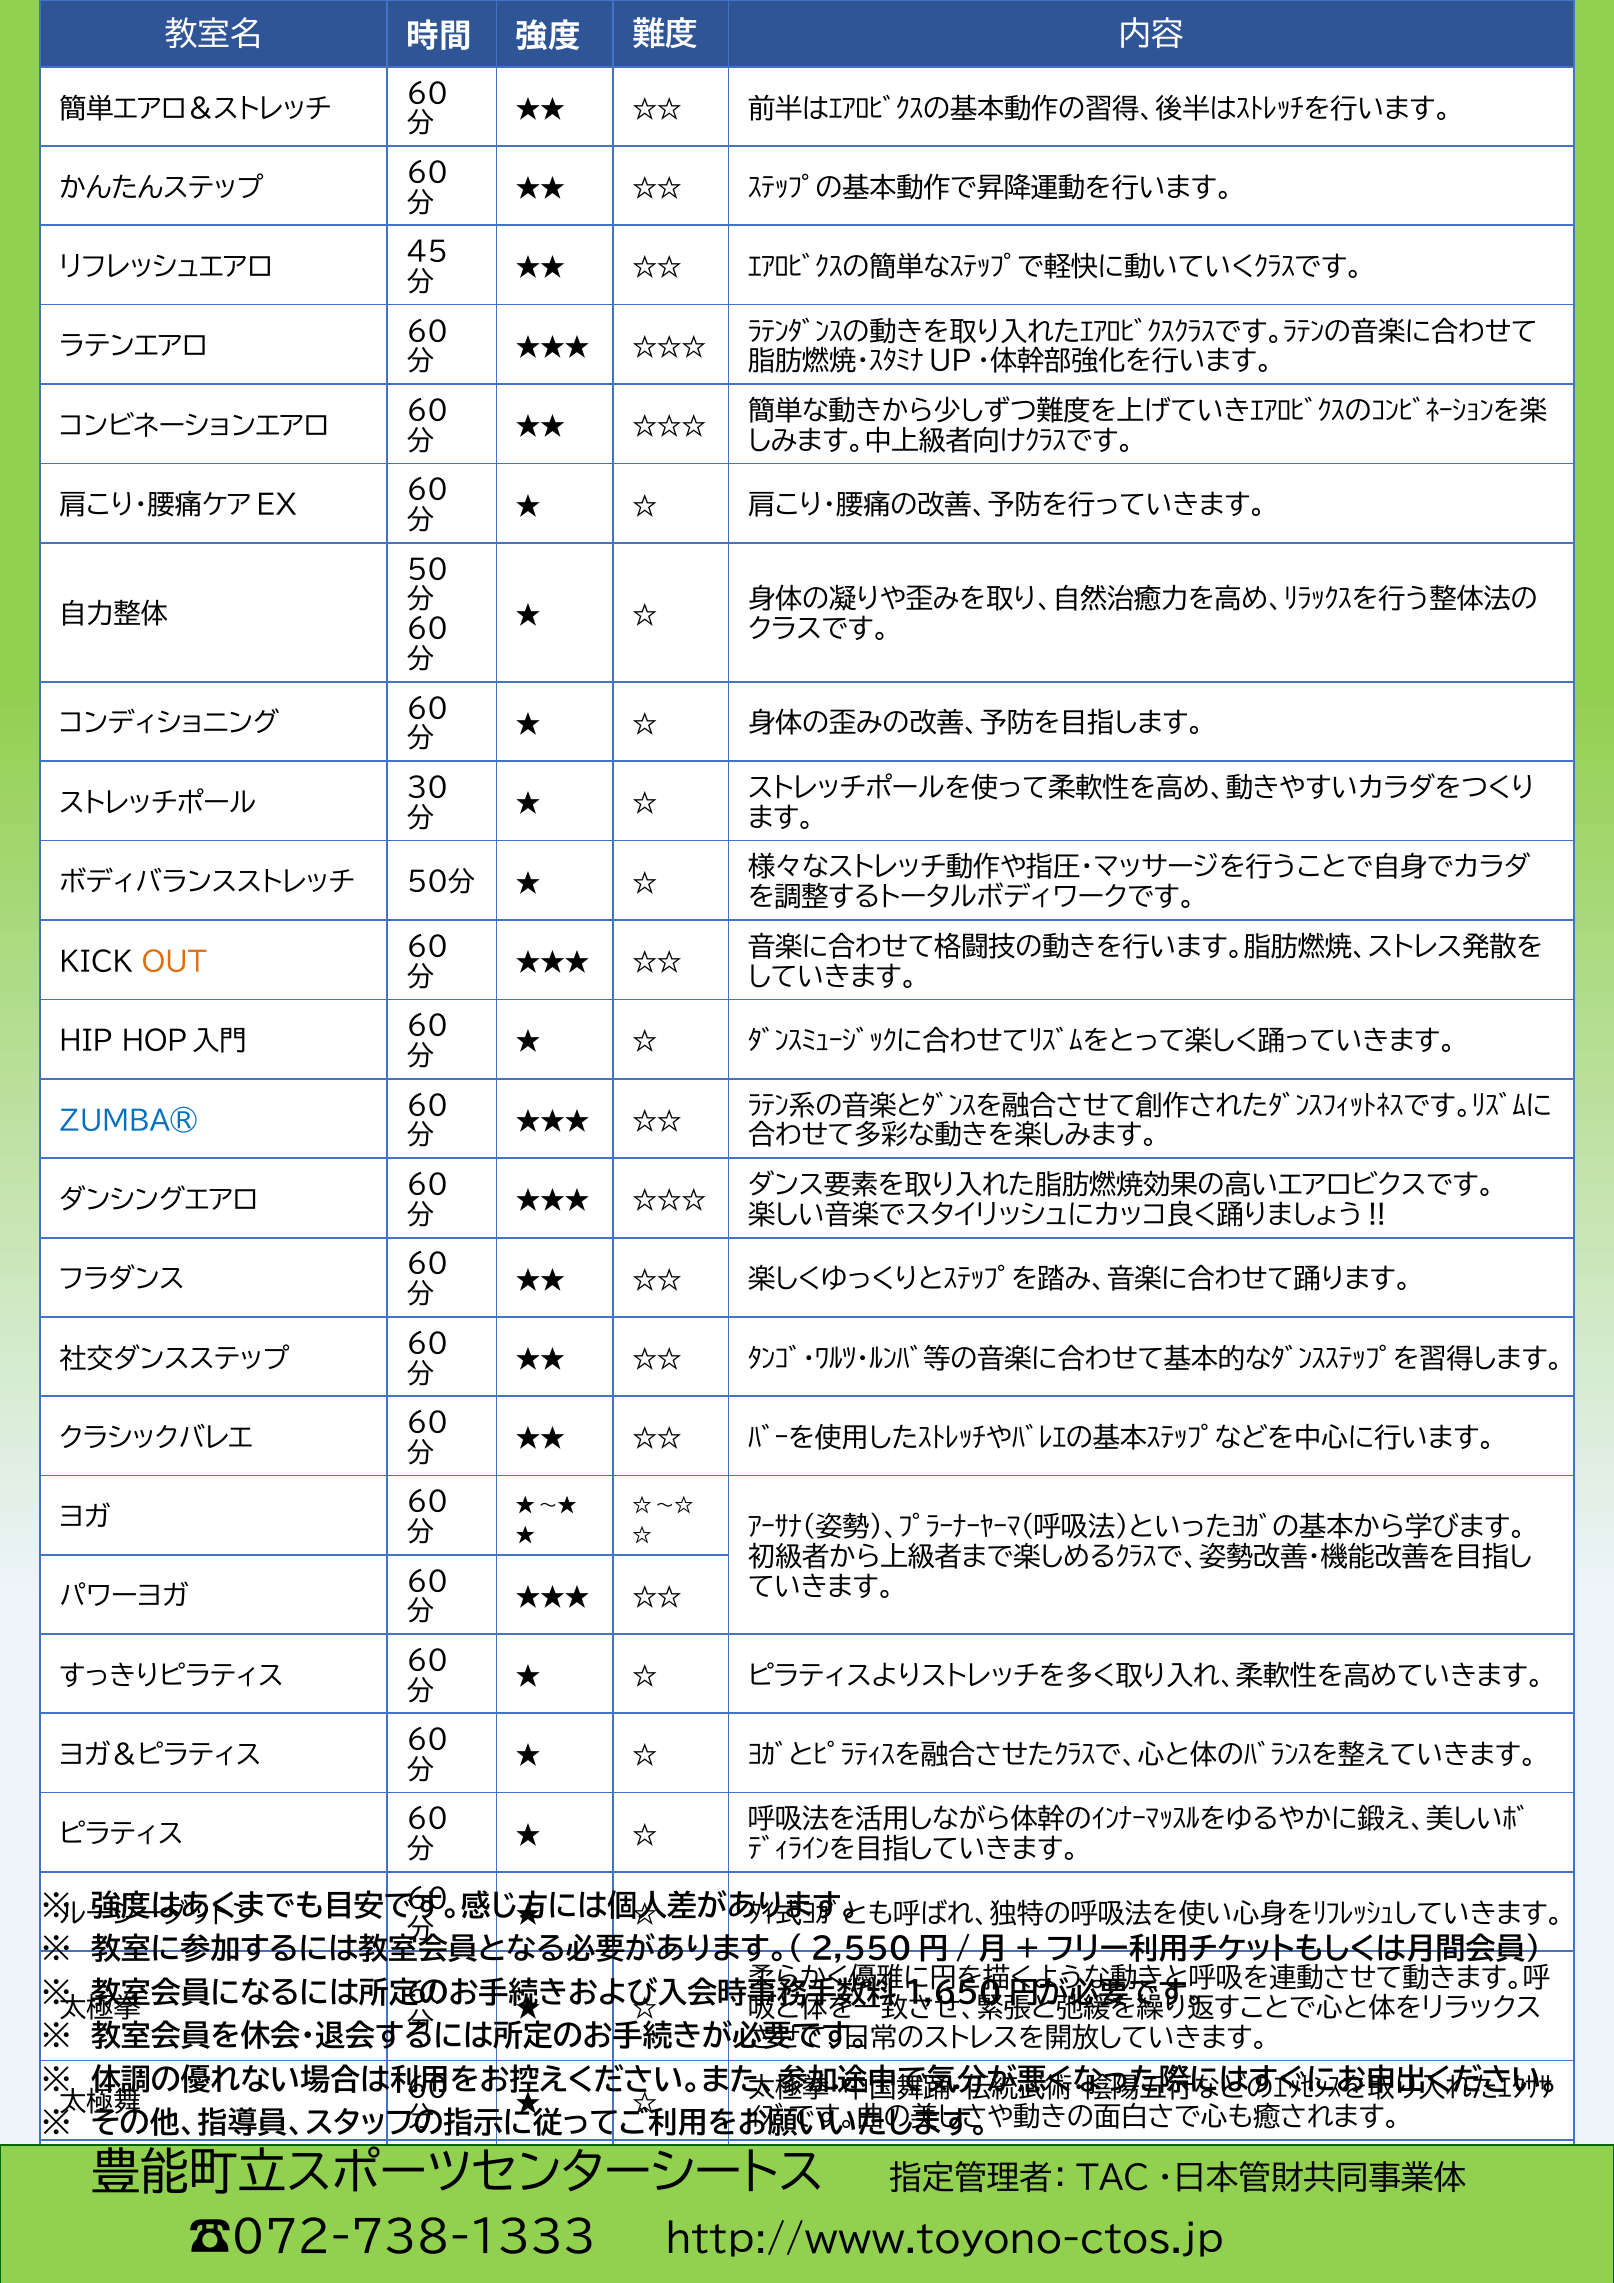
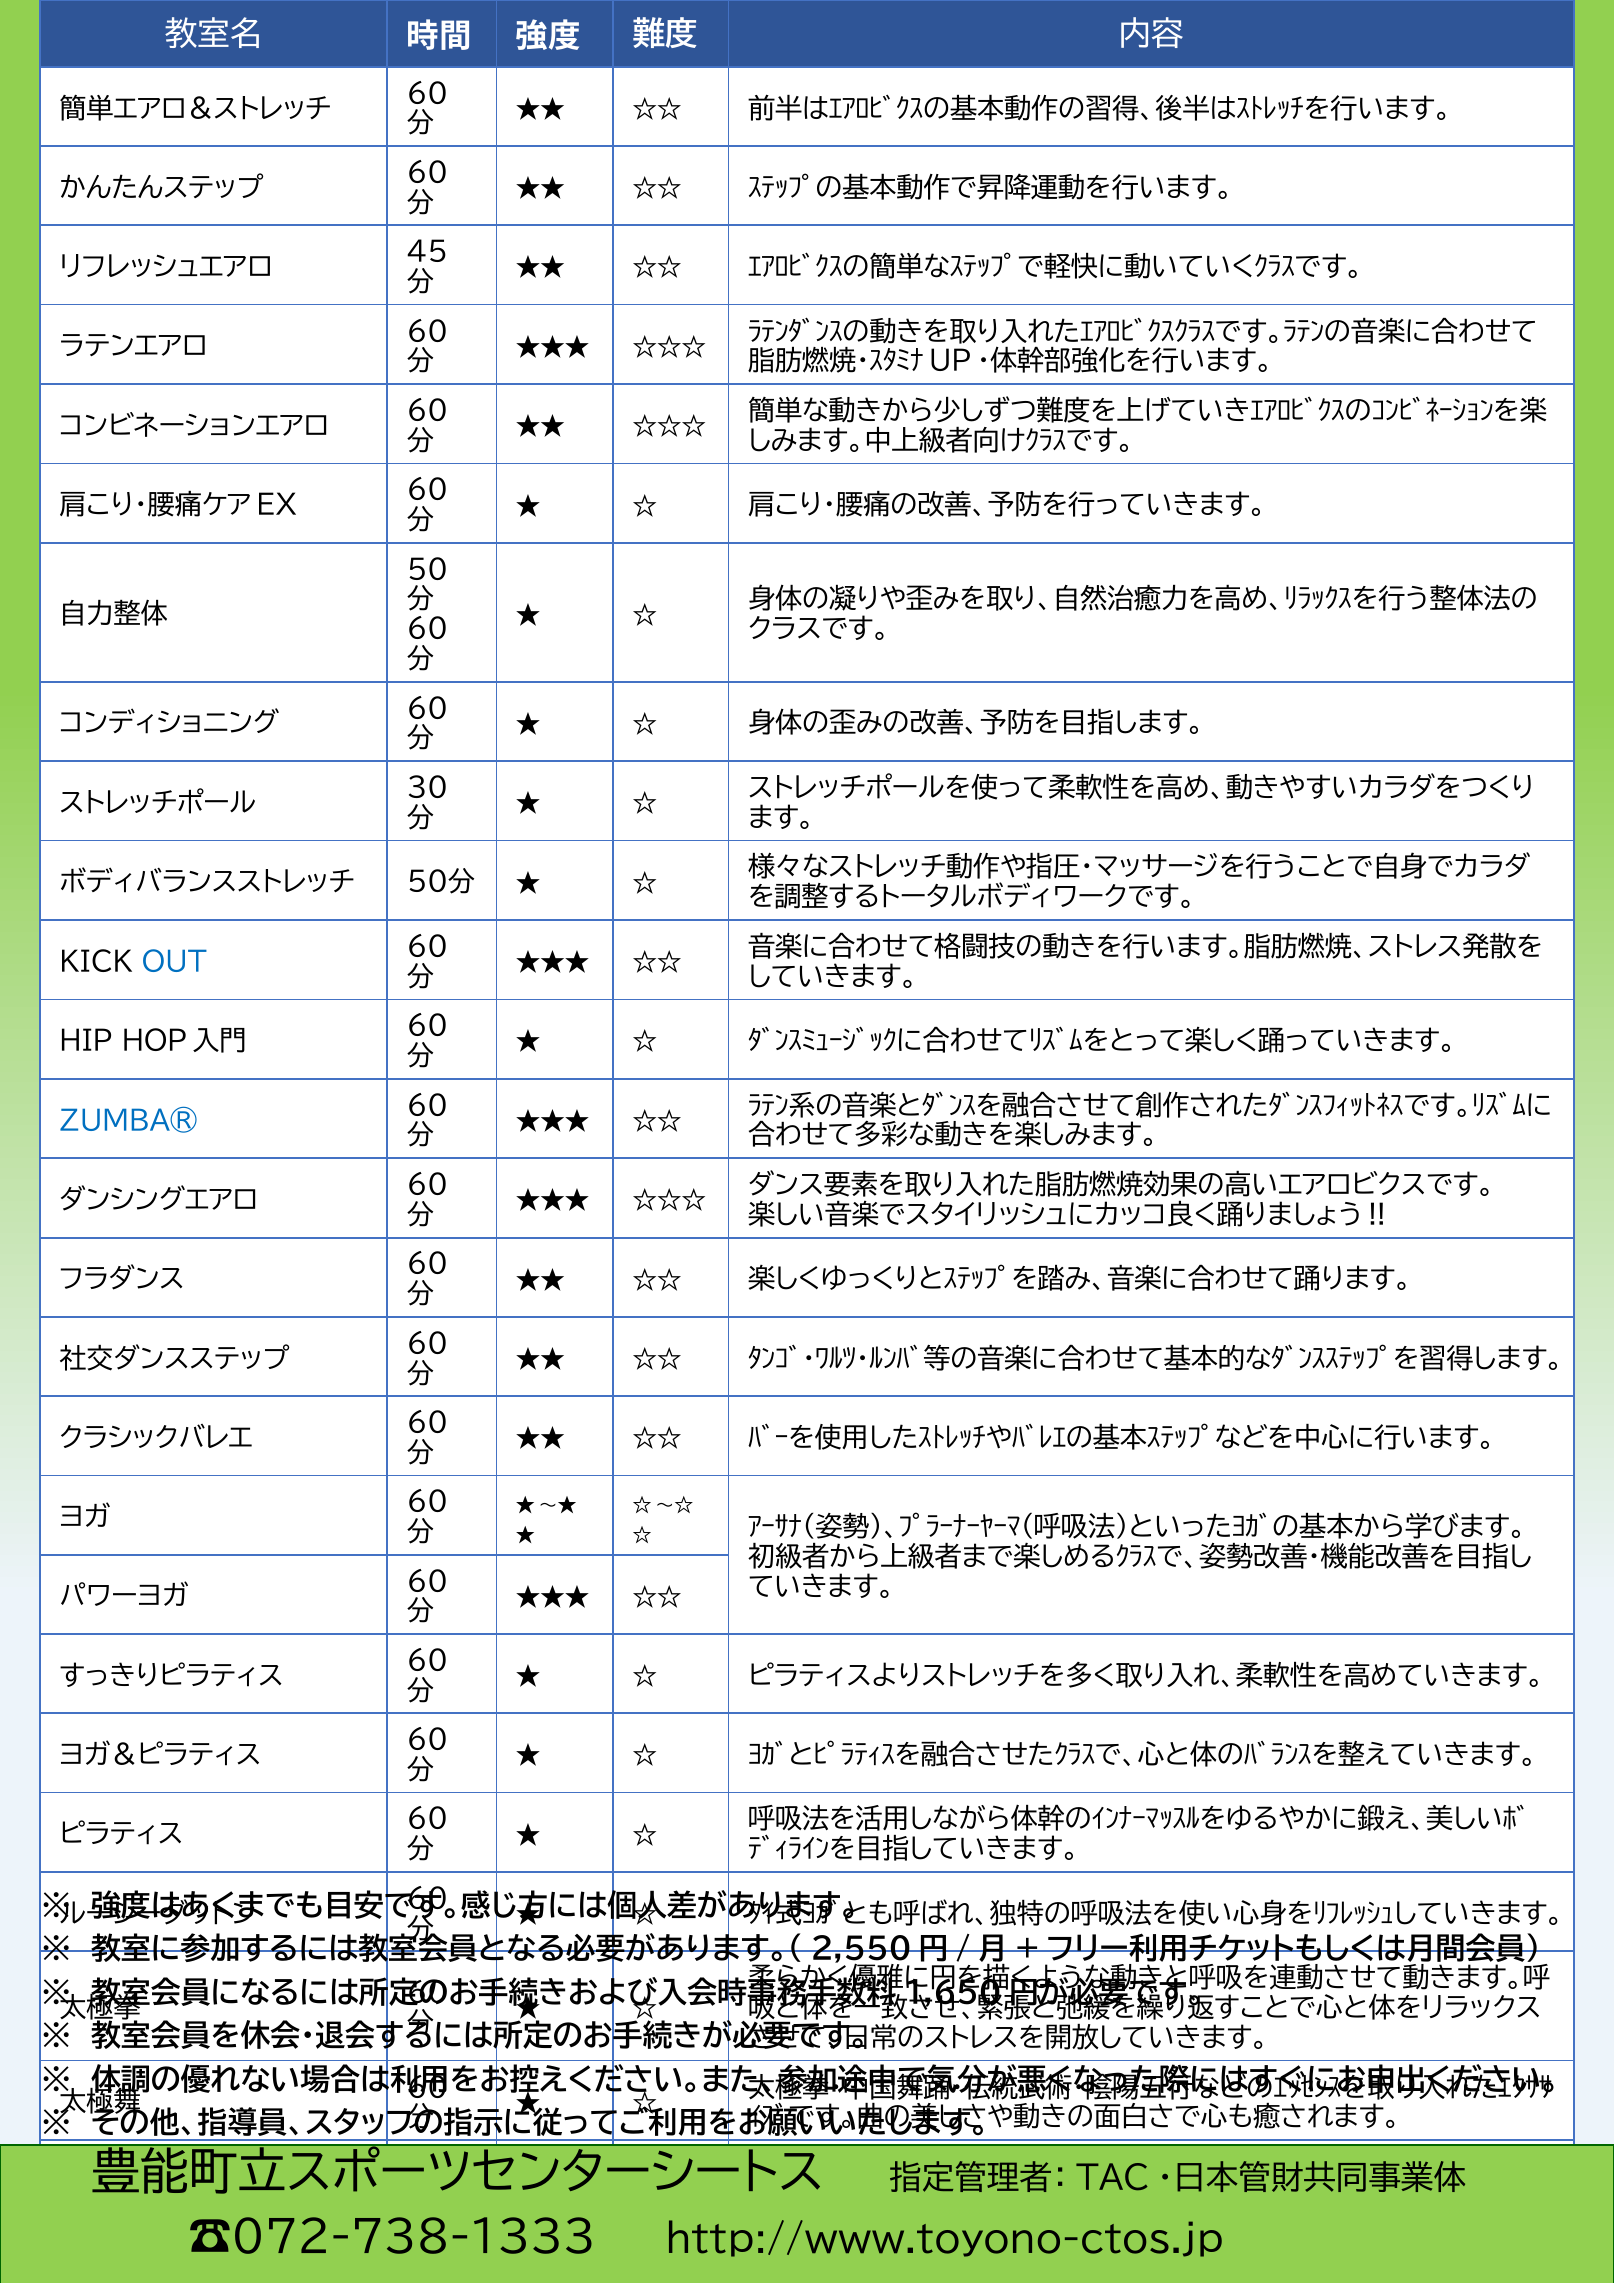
OUT colour: orange -> blue
